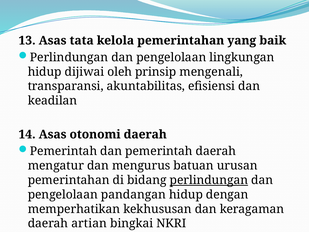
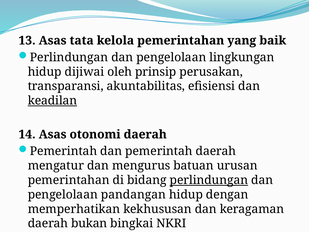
mengenali: mengenali -> perusakan
keadilan underline: none -> present
artian: artian -> bukan
